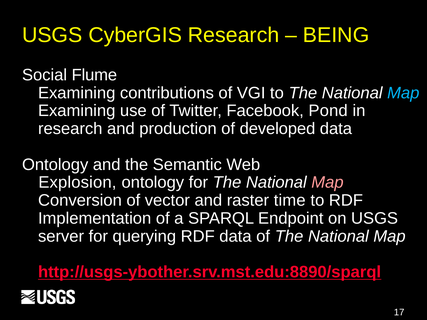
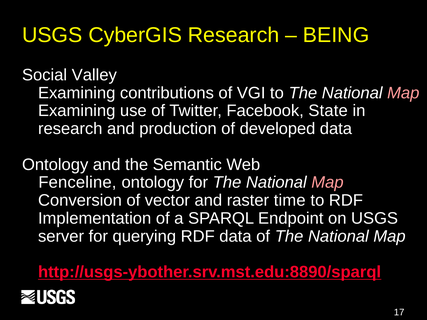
Flume: Flume -> Valley
Map at (403, 93) colour: light blue -> pink
Pond: Pond -> State
Explosion: Explosion -> Fenceline
